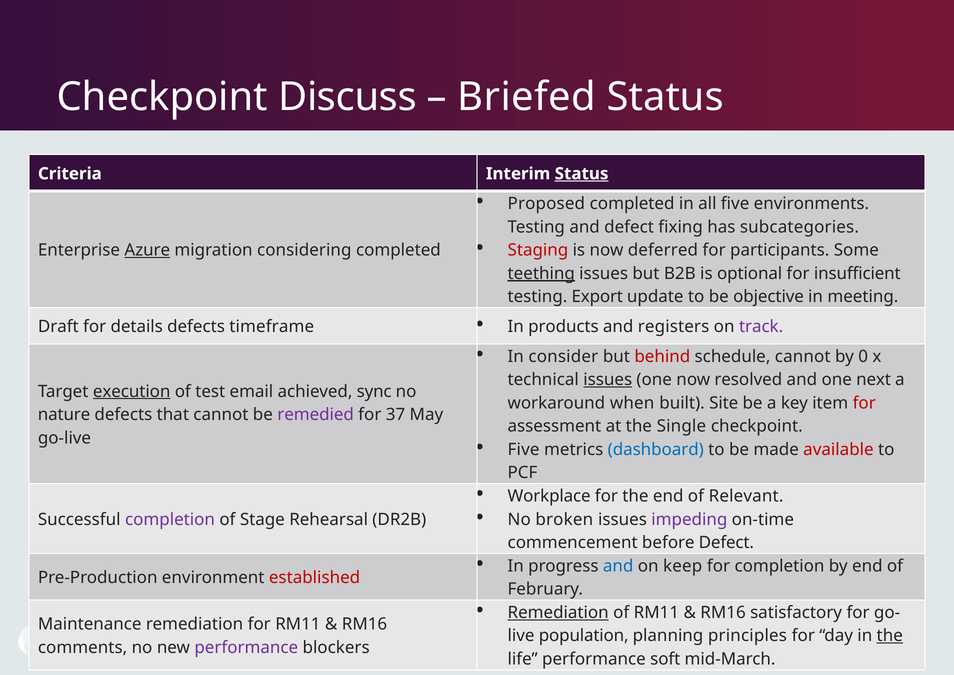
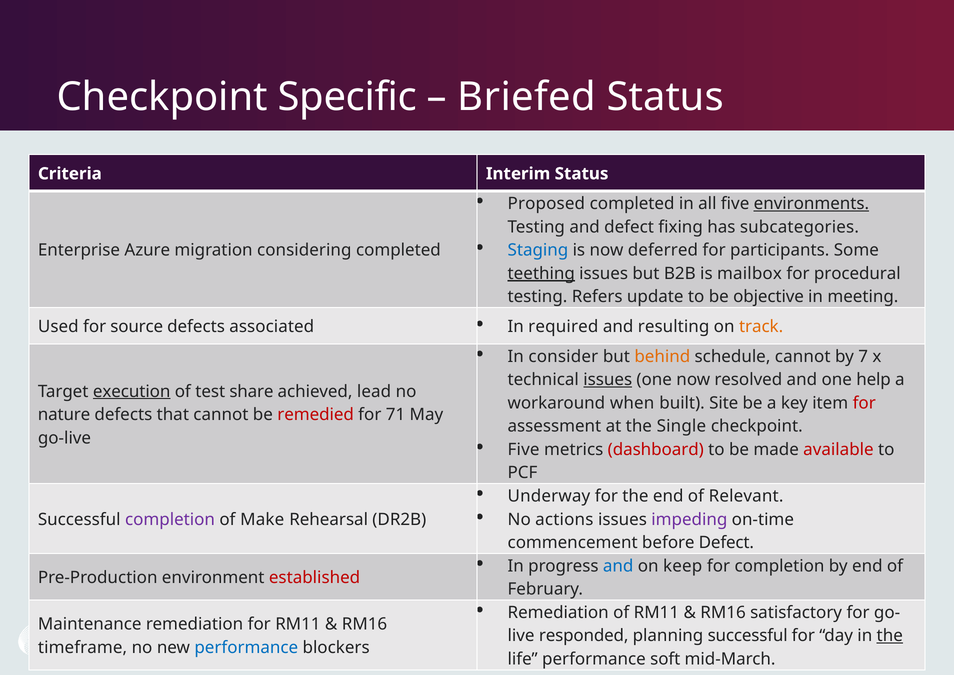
Discuss: Discuss -> Specific
Status at (582, 174) underline: present -> none
environments underline: none -> present
Staging colour: red -> blue
Azure underline: present -> none
optional: optional -> mailbox
insufficient: insufficient -> procedural
Export: Export -> Refers
Draft: Draft -> Used
details: details -> source
timeframe: timeframe -> associated
products: products -> required
registers: registers -> resulting
track colour: purple -> orange
behind colour: red -> orange
0: 0 -> 7
next: next -> help
email: email -> share
sync: sync -> lead
remedied colour: purple -> red
37: 37 -> 71
dashboard colour: blue -> red
Workplace: Workplace -> Underway
broken: broken -> actions
Stage: Stage -> Make
Remediation at (558, 612) underline: present -> none
population: population -> responded
planning principles: principles -> successful
comments: comments -> timeframe
performance at (246, 647) colour: purple -> blue
